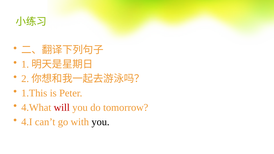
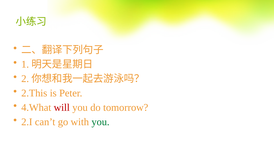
1.This: 1.This -> 2.This
4.I: 4.I -> 2.I
you at (101, 122) colour: black -> green
